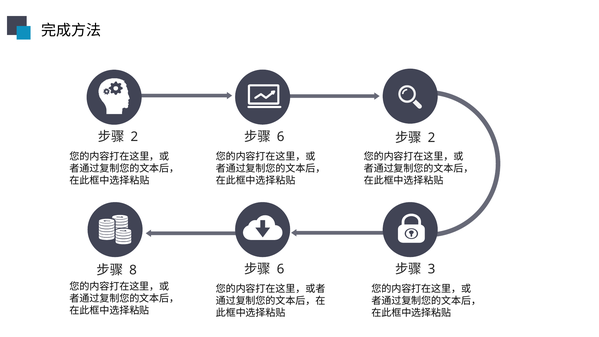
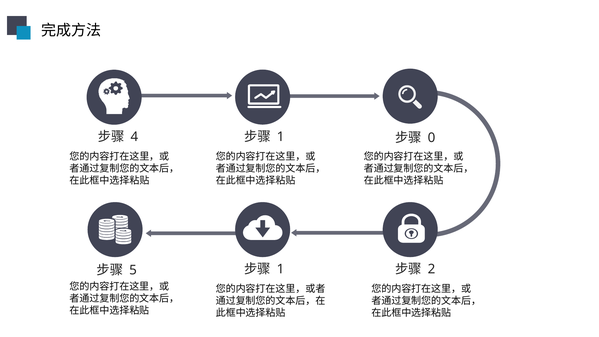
2 at (134, 137): 2 -> 4
6 at (281, 137): 6 -> 1
2 at (431, 138): 2 -> 0
6 at (280, 269): 6 -> 1
3: 3 -> 2
8: 8 -> 5
